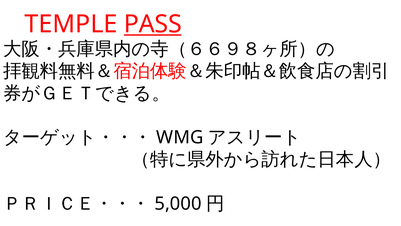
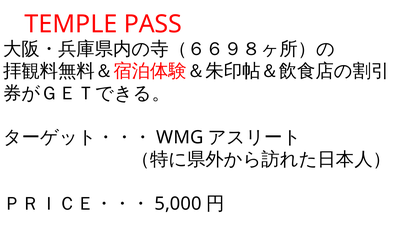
PASS underline: present -> none
